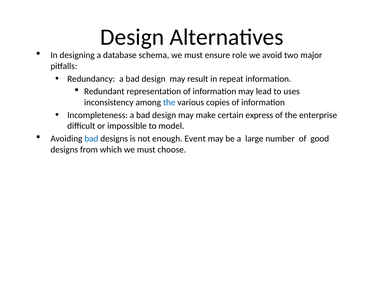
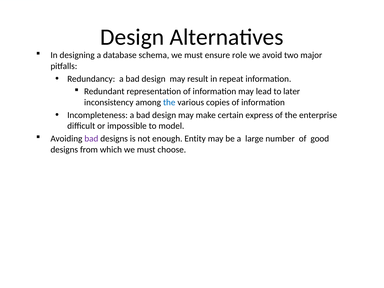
uses: uses -> later
bad at (91, 139) colour: blue -> purple
Event: Event -> Entity
